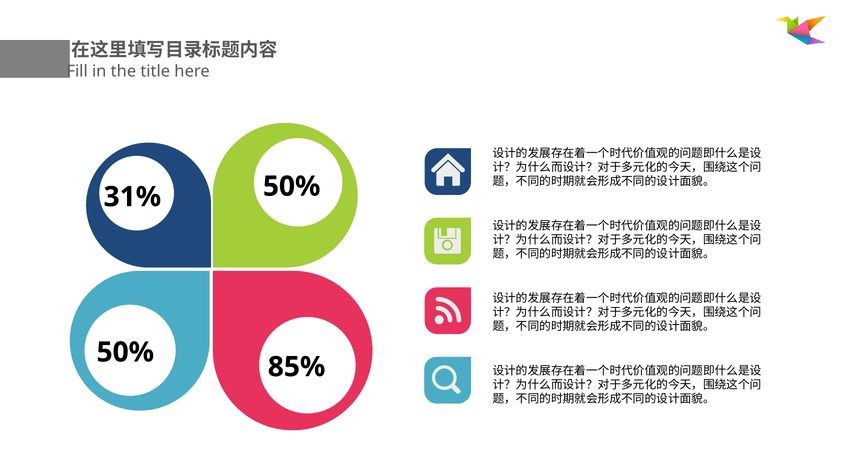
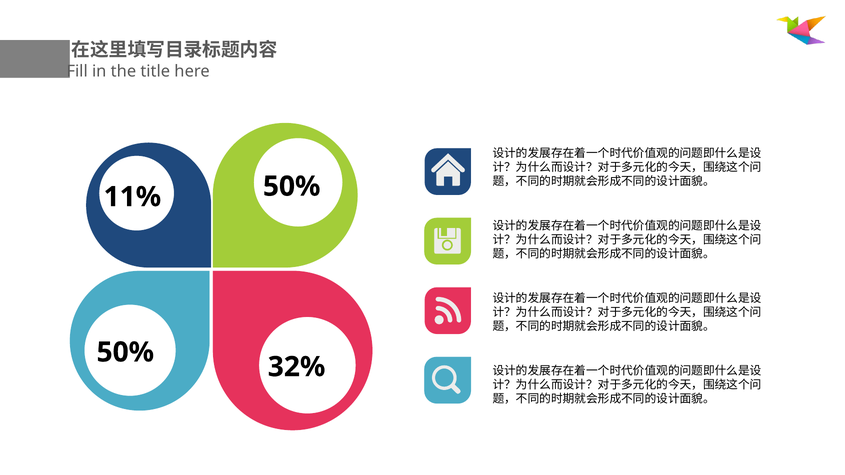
31%: 31% -> 11%
85%: 85% -> 32%
